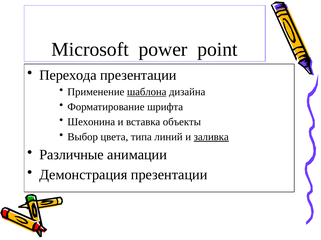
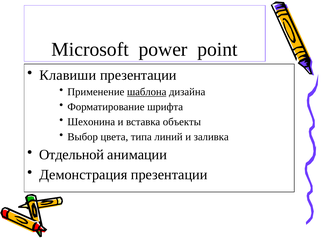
Перехода: Перехода -> Клавиши
заливка underline: present -> none
Различные: Различные -> Отдельной
